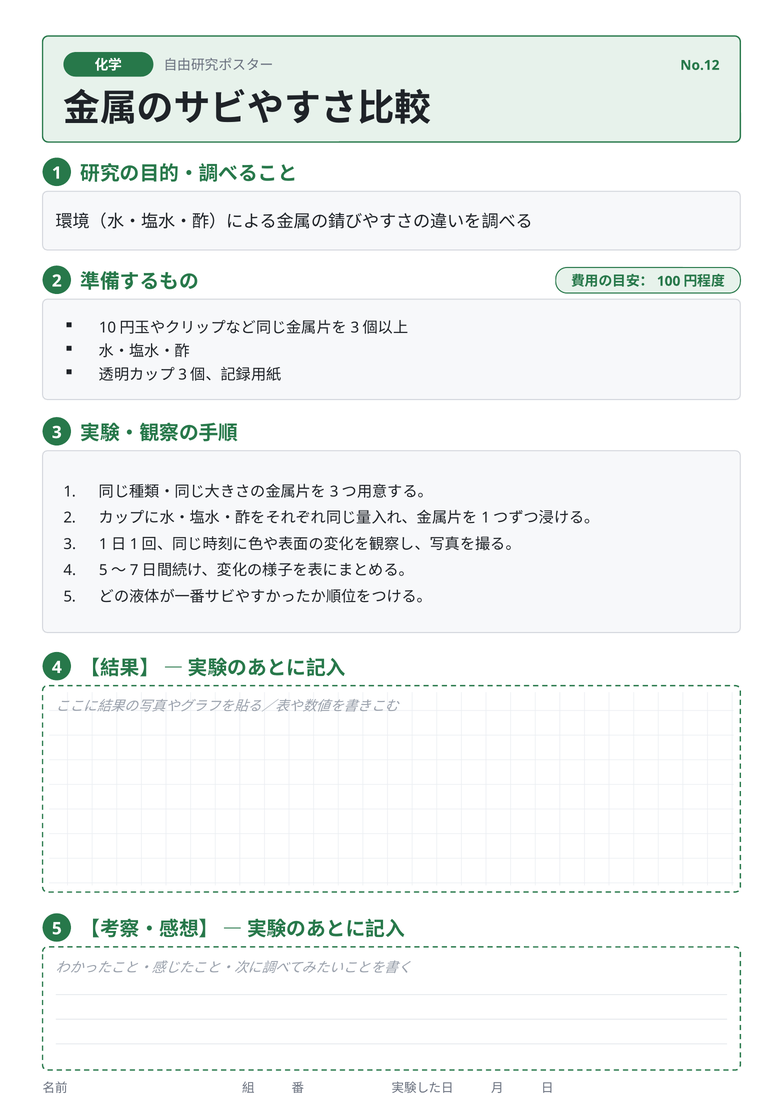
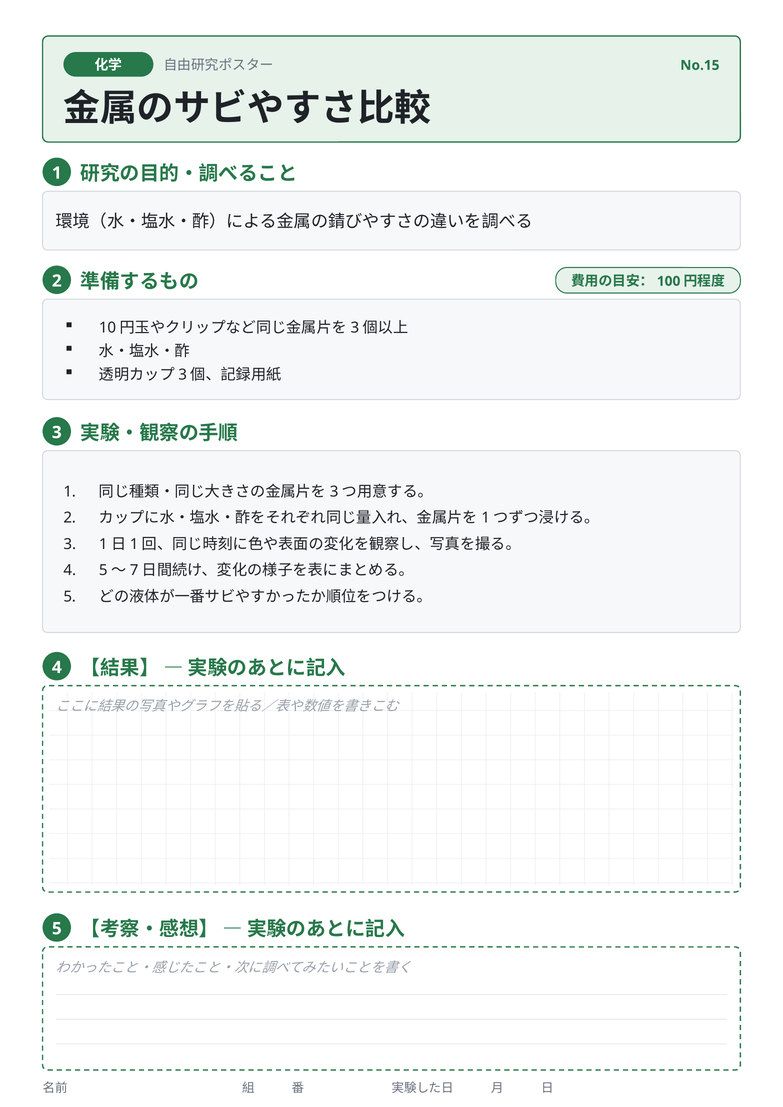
No.12: No.12 -> No.15
